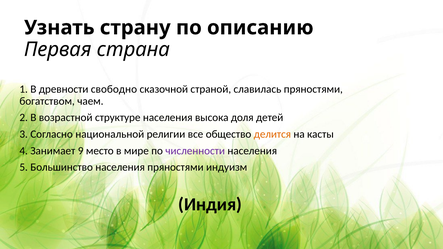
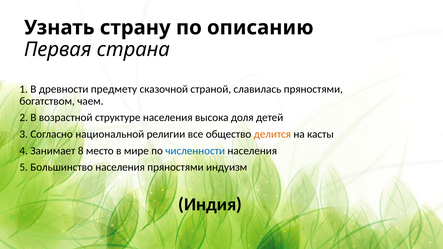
свободно: свободно -> предмету
9: 9 -> 8
численности colour: purple -> blue
